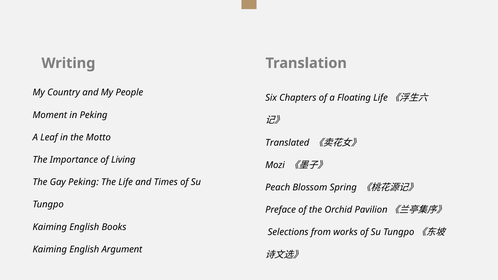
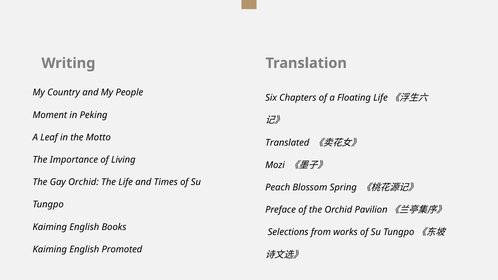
Gay Peking: Peking -> Orchid
Argument: Argument -> Promoted
